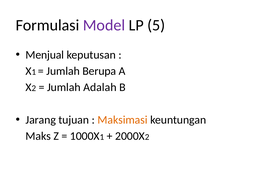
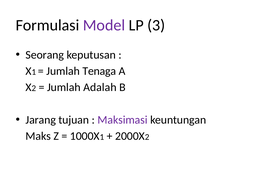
5: 5 -> 3
Menjual: Menjual -> Seorang
Berupa: Berupa -> Tenaga
Maksimasi colour: orange -> purple
